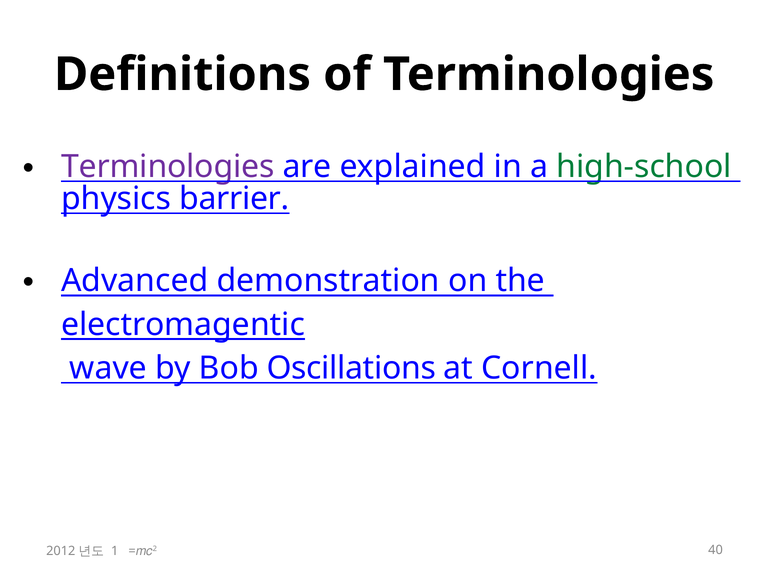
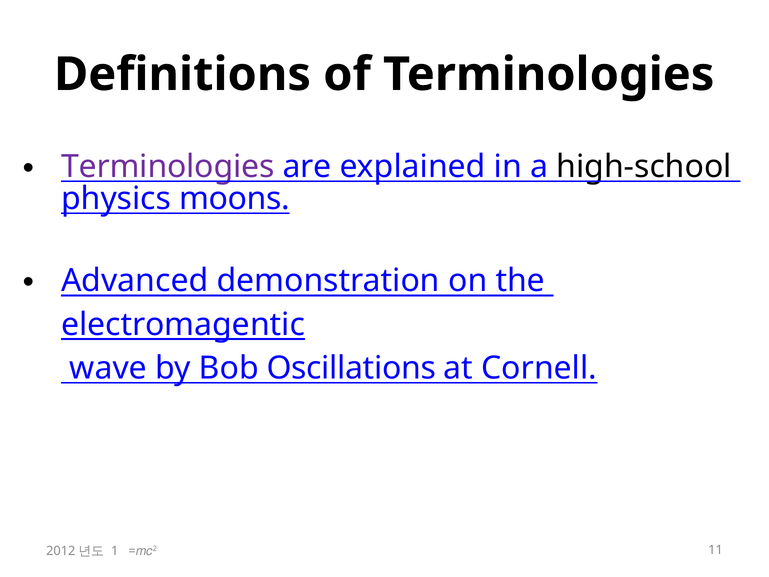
high-school colour: green -> black
barrier: barrier -> moons
40: 40 -> 11
